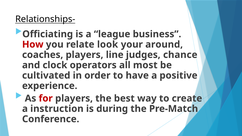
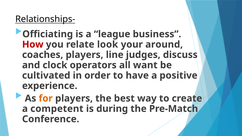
chance: chance -> discuss
most: most -> want
for colour: red -> orange
instruction: instruction -> competent
